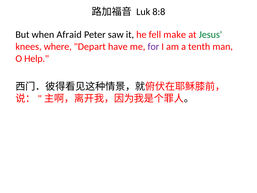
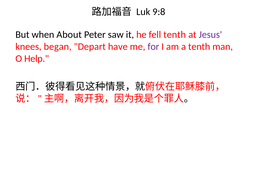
8:8: 8:8 -> 9:8
Afraid: Afraid -> About
fell make: make -> tenth
Jesus colour: green -> purple
where: where -> began
